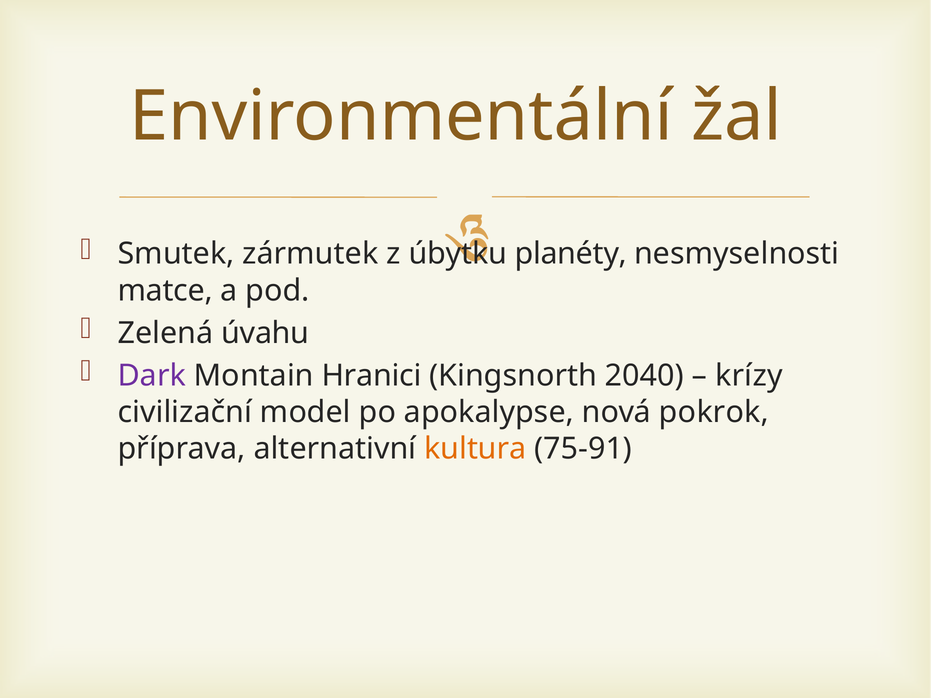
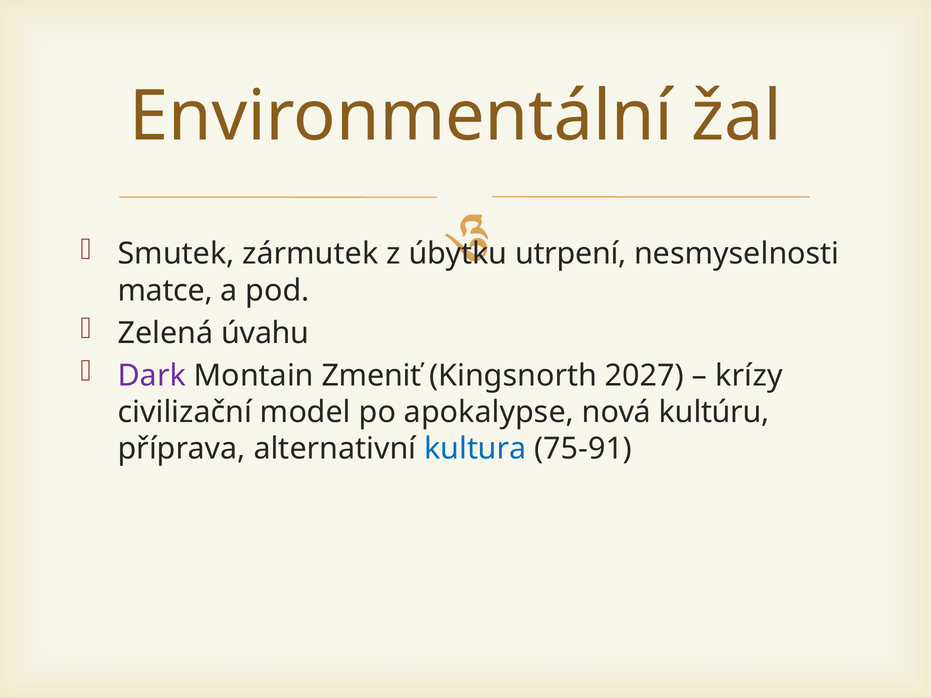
planéty: planéty -> utrpení
Hranici: Hranici -> Zmeniť
2040: 2040 -> 2027
pokrok: pokrok -> kultúru
kultura colour: orange -> blue
